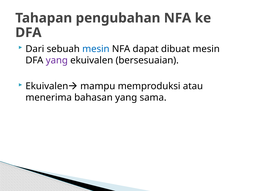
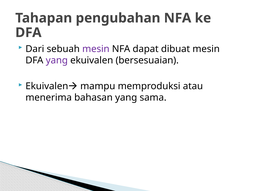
mesin at (96, 49) colour: blue -> purple
